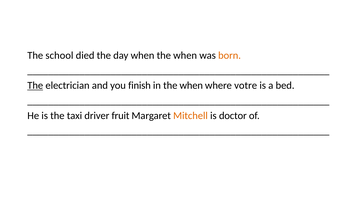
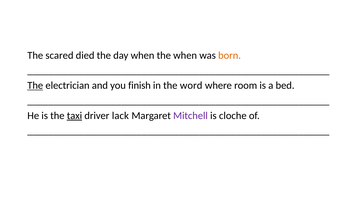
school: school -> scared
in the when: when -> word
votre: votre -> room
taxi underline: none -> present
fruit: fruit -> lack
Mitchell colour: orange -> purple
doctor: doctor -> cloche
